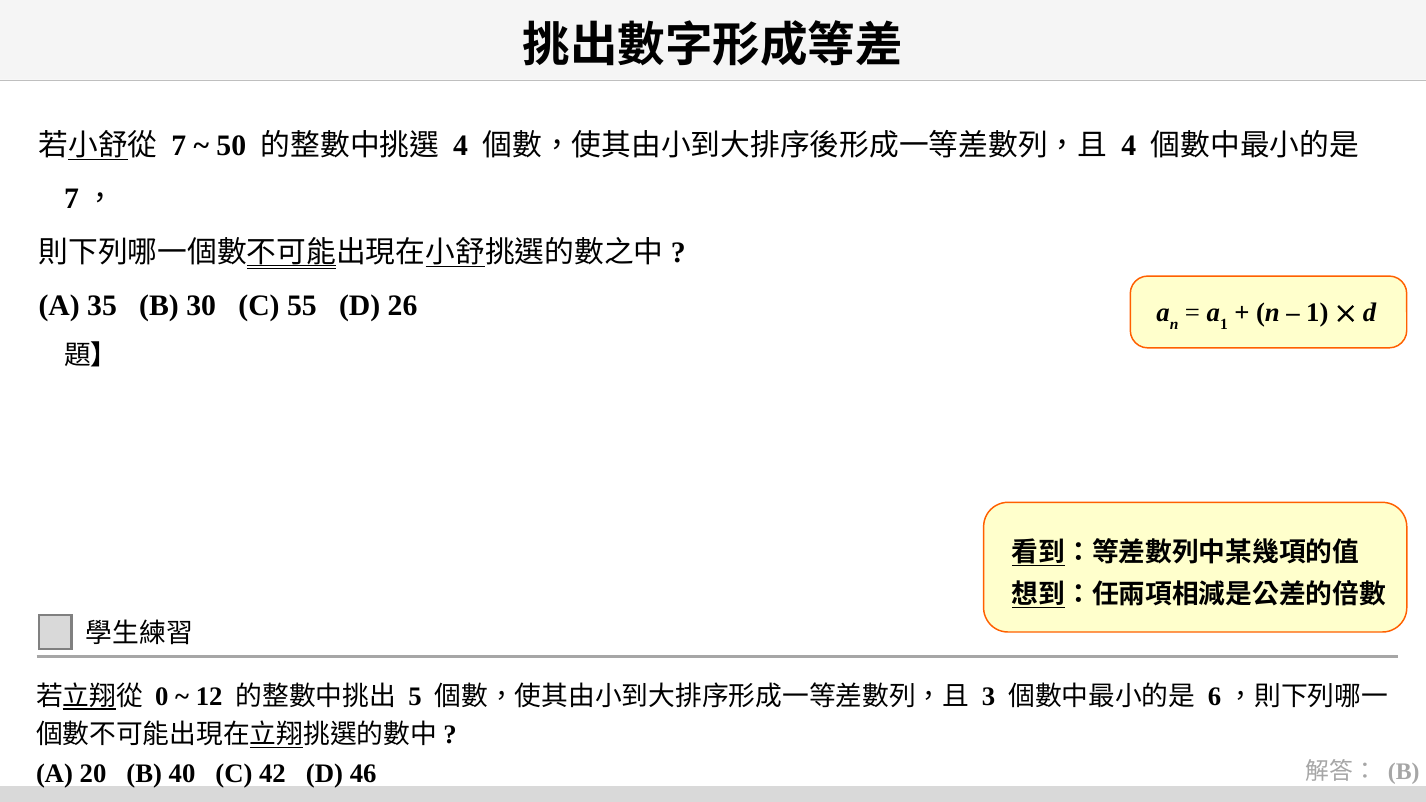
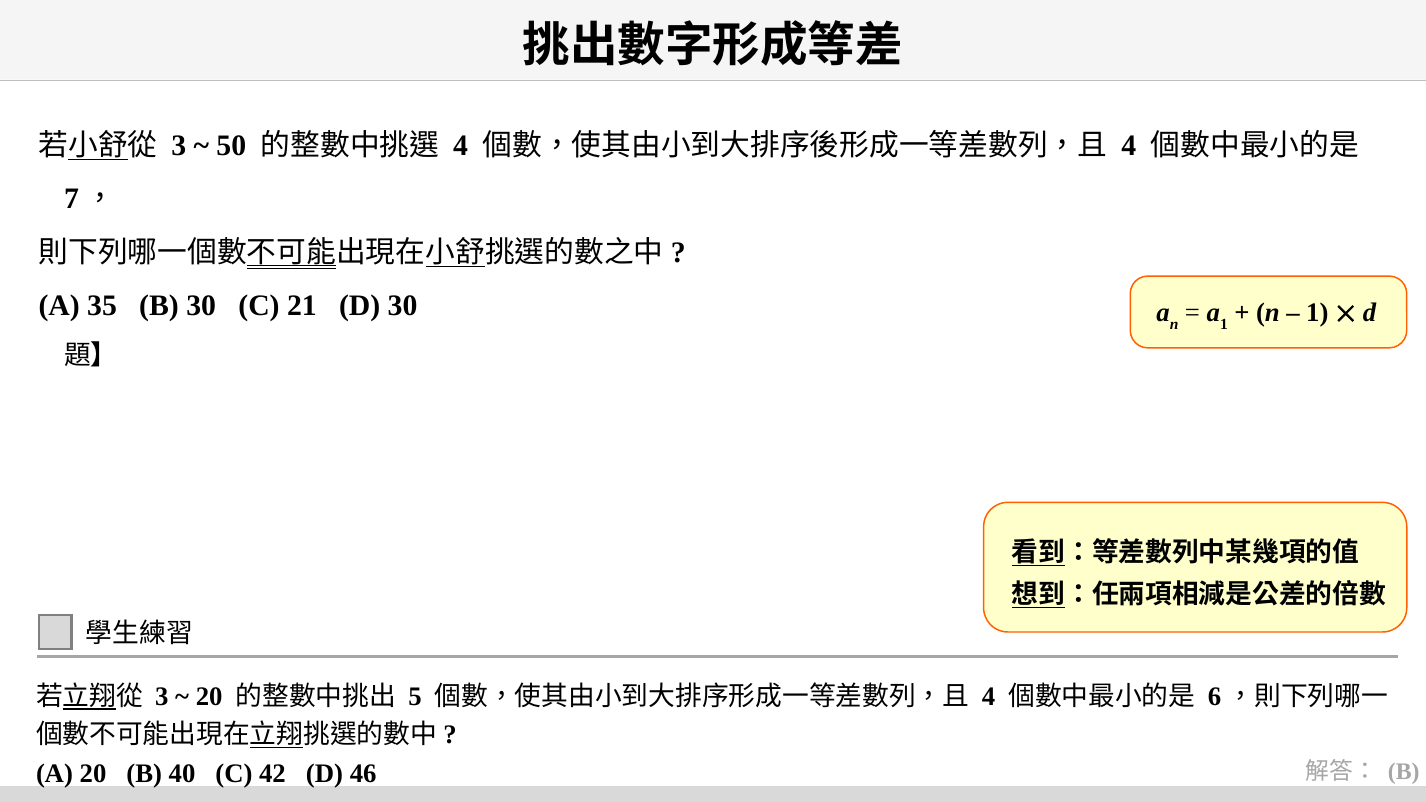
7 at (179, 145): 7 -> 3
55: 55 -> 21
D 26: 26 -> 30
0 at (162, 696): 0 -> 3
12 at (209, 696): 12 -> 20
3 at (989, 696): 3 -> 4
